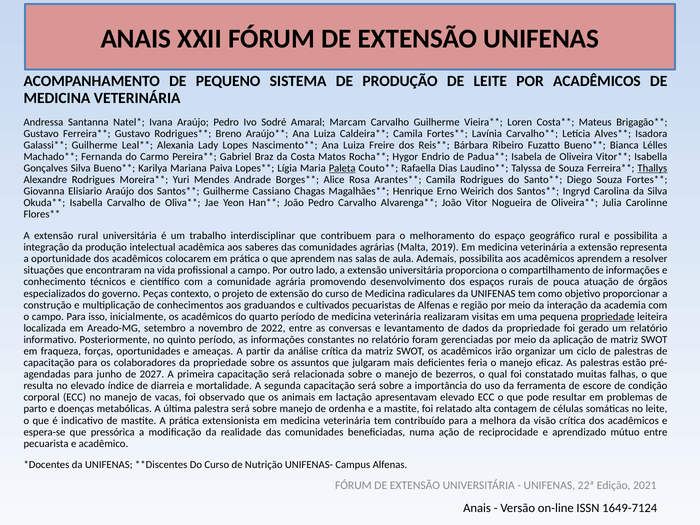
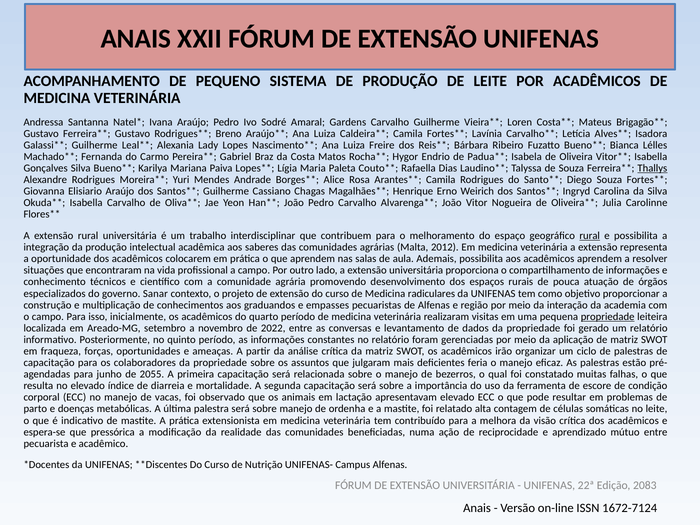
Marcam: Marcam -> Gardens
Paleta underline: present -> none
rural at (590, 236) underline: none -> present
2019: 2019 -> 2012
Peças: Peças -> Sanar
cultivados: cultivados -> empasses
2027: 2027 -> 2055
2021: 2021 -> 2083
1649-7124: 1649-7124 -> 1672-7124
